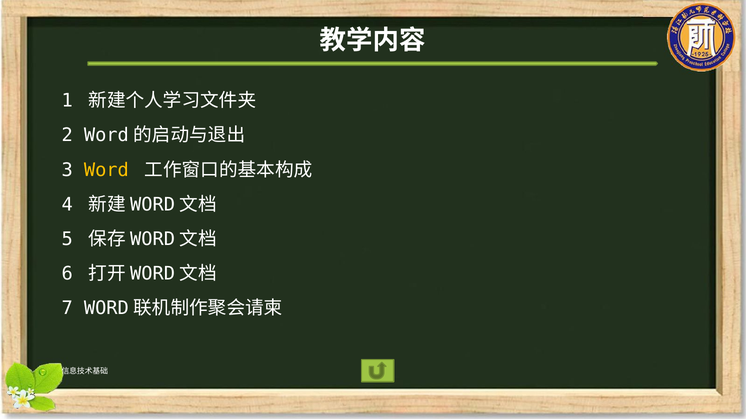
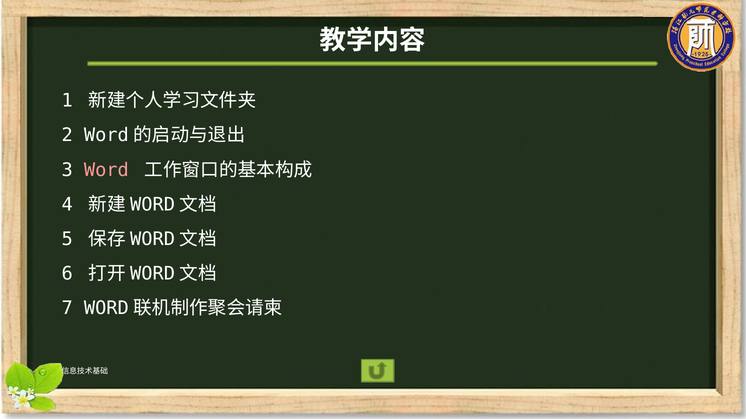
Word colour: yellow -> pink
